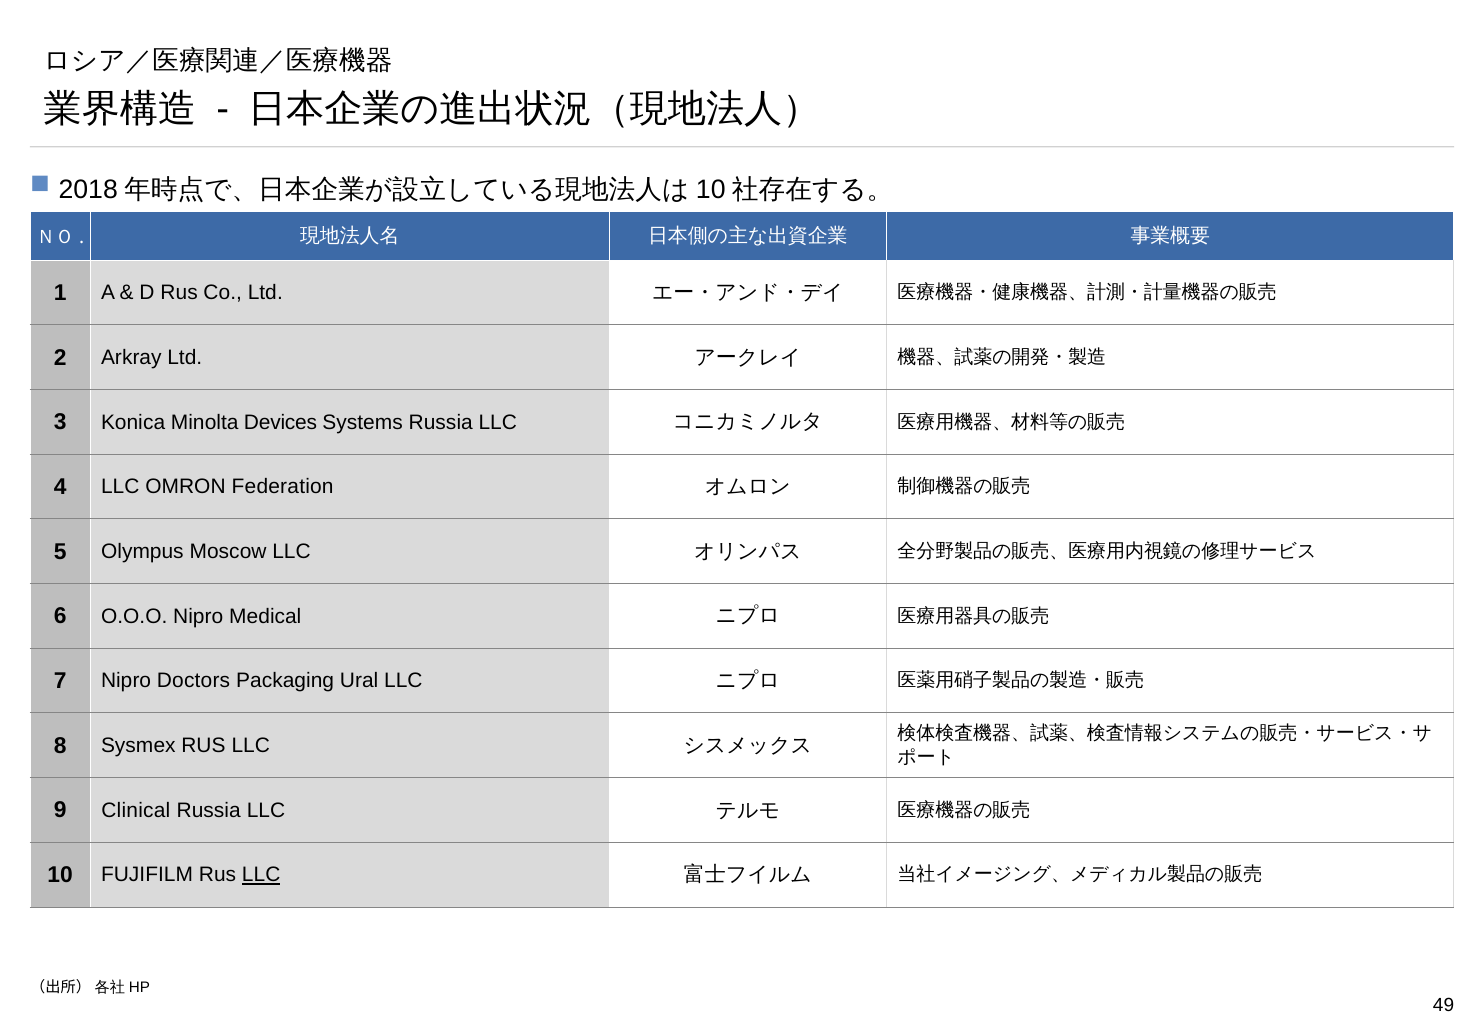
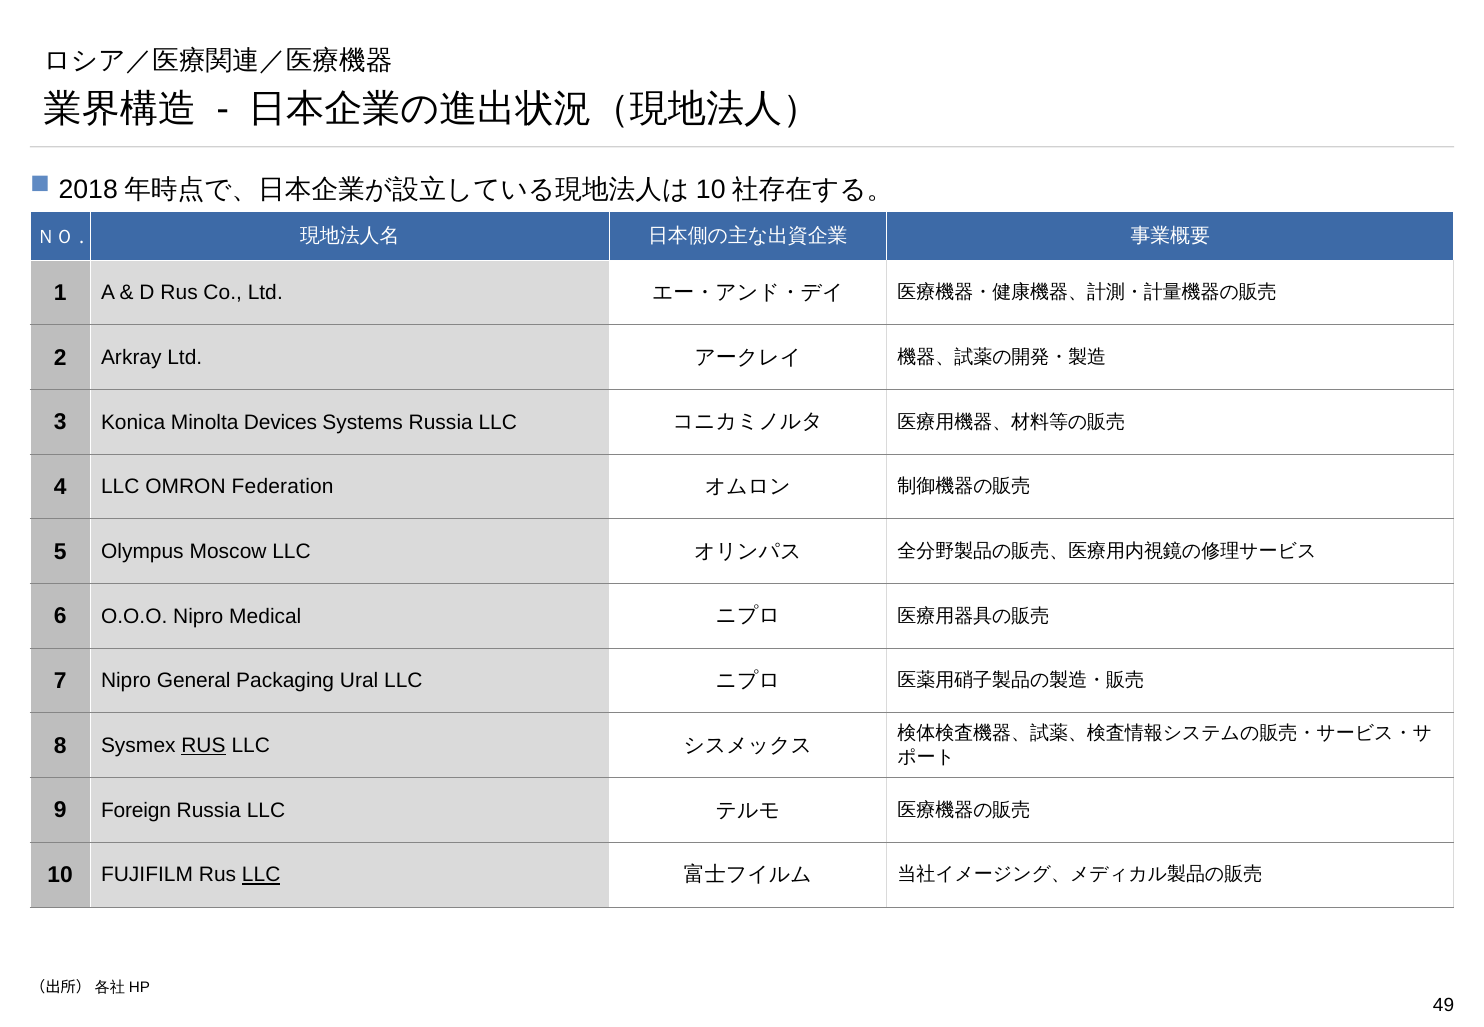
Doctors: Doctors -> General
RUS at (203, 746) underline: none -> present
Clinical: Clinical -> Foreign
